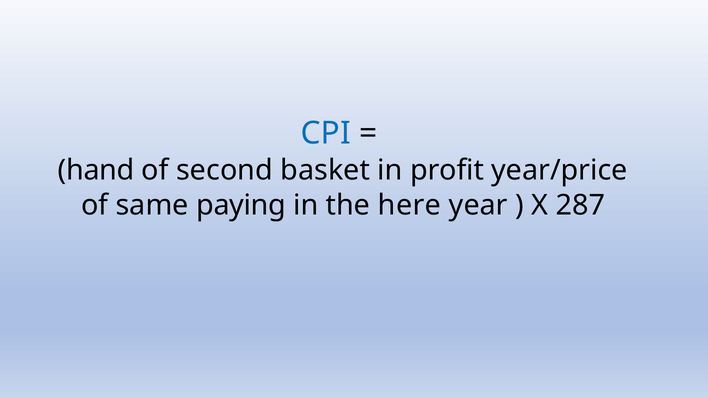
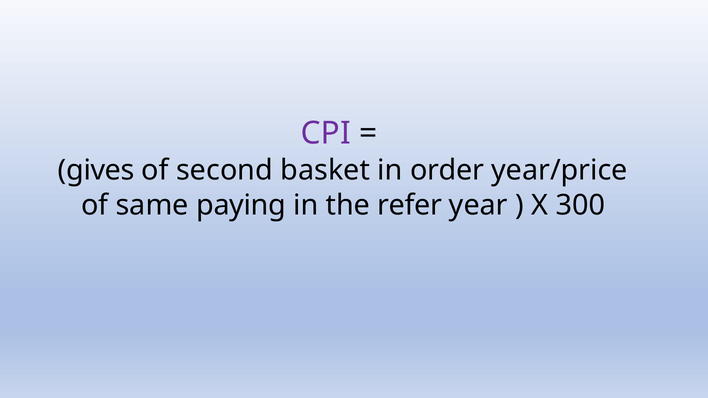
CPI colour: blue -> purple
hand: hand -> gives
profit: profit -> order
here: here -> refer
287: 287 -> 300
